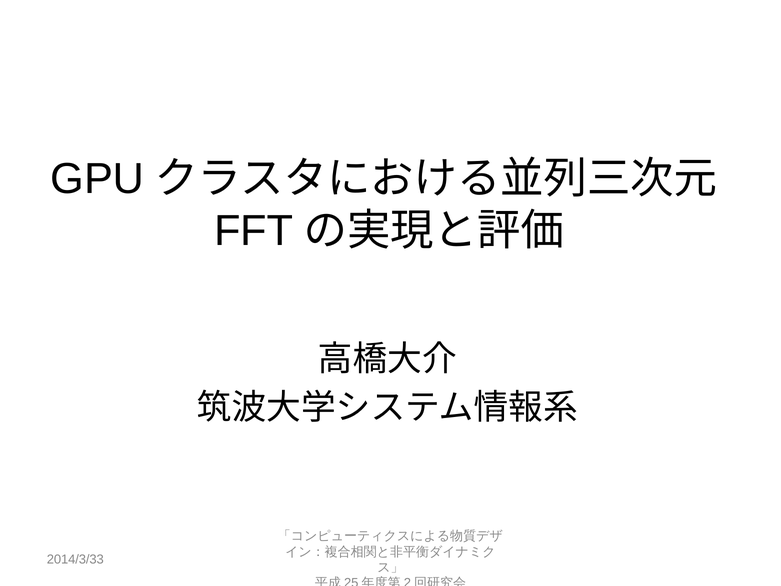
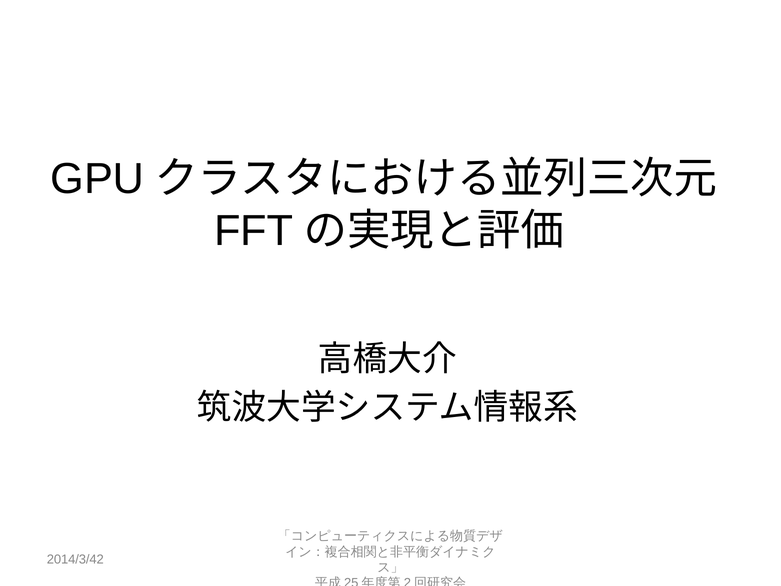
2014/3/33: 2014/3/33 -> 2014/3/42
